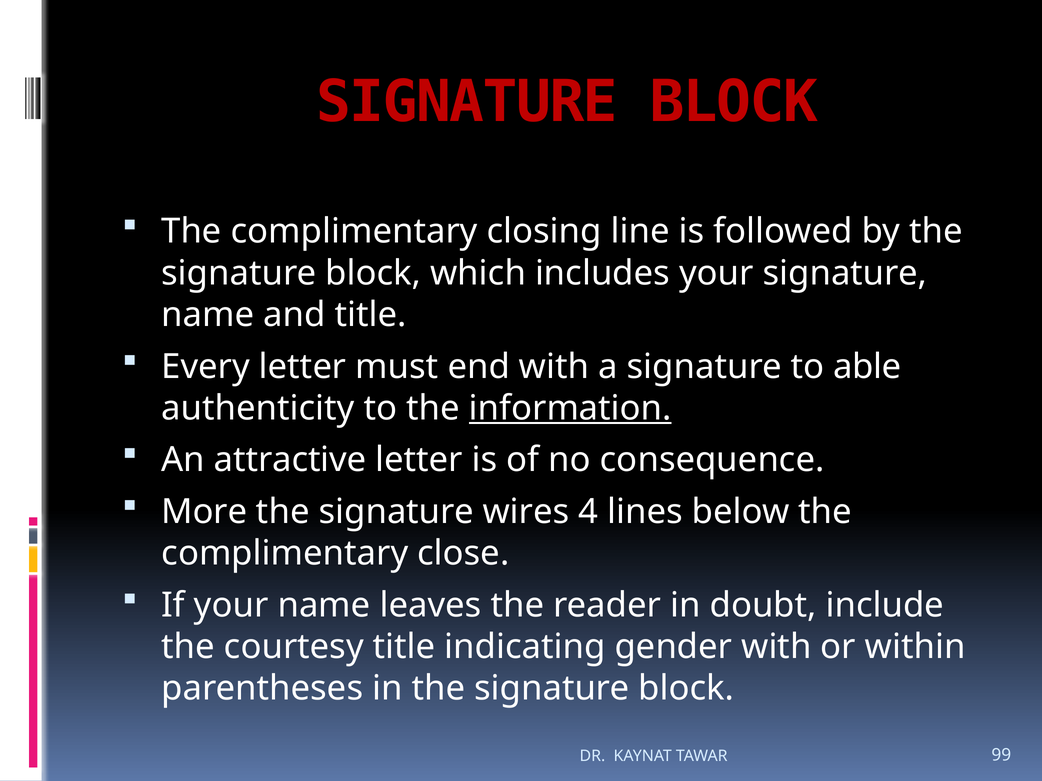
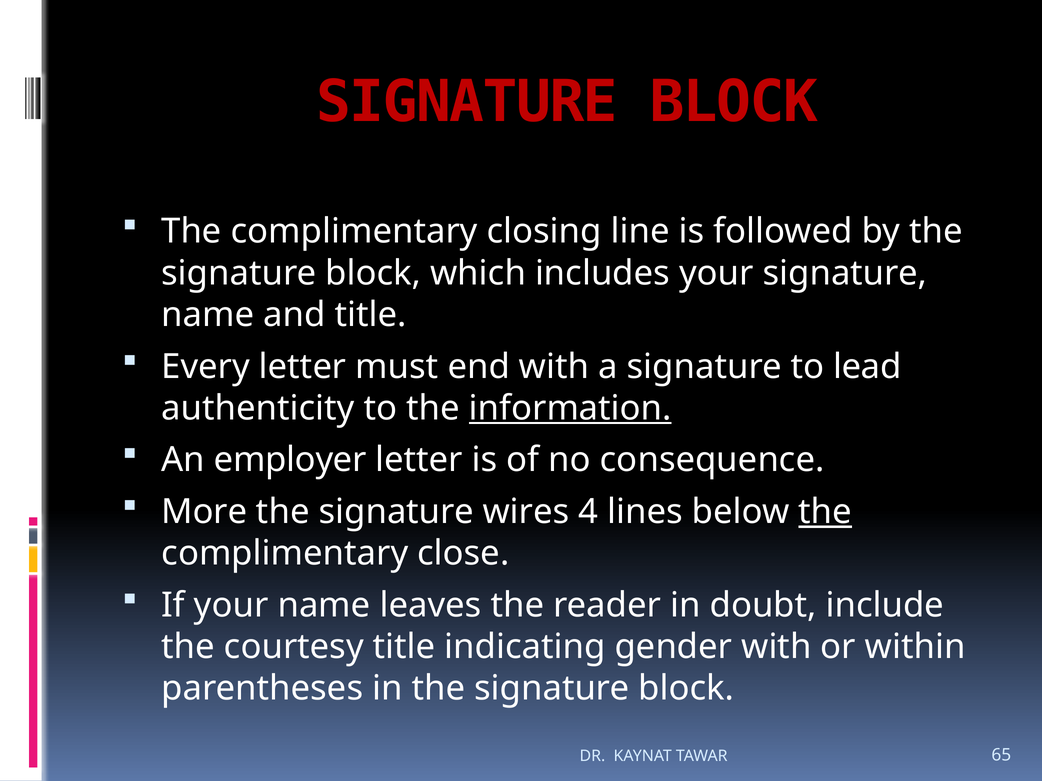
able: able -> lead
attractive: attractive -> employer
the at (825, 512) underline: none -> present
99: 99 -> 65
